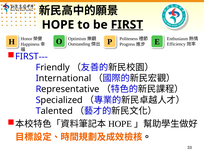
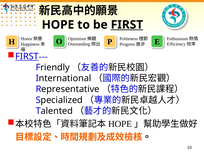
FIRST at (27, 56) underline: none -> present
